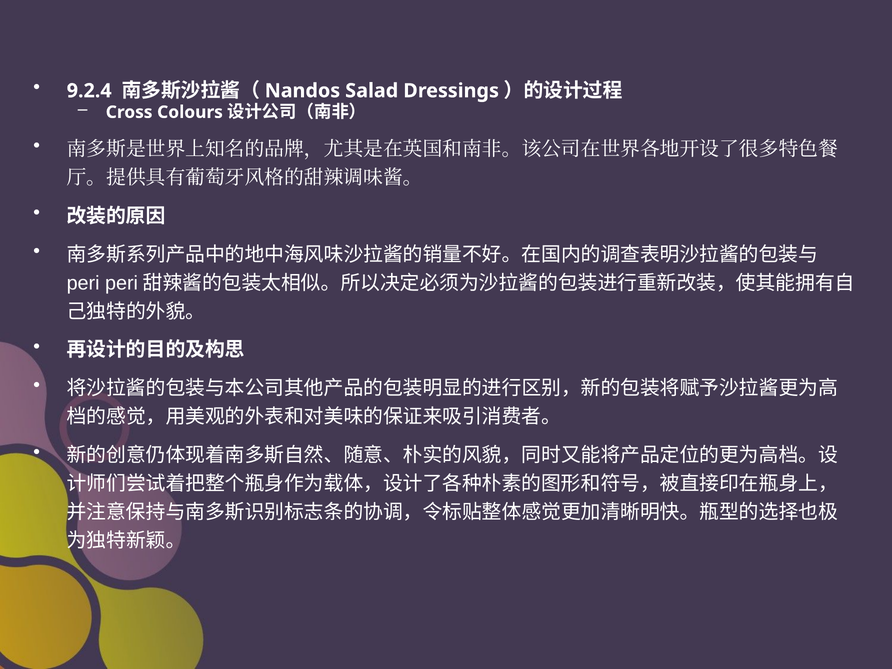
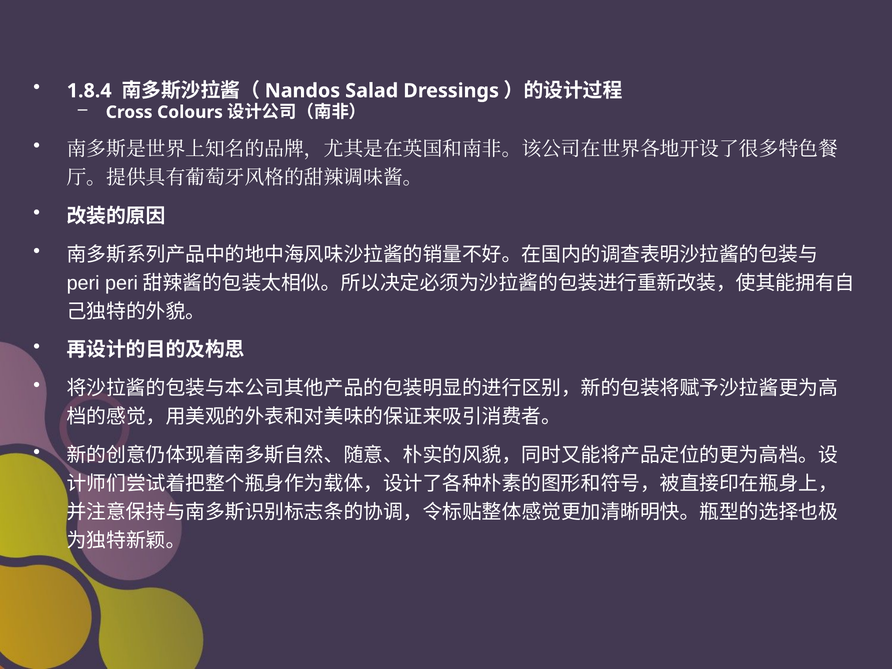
9.2.4: 9.2.4 -> 1.8.4
